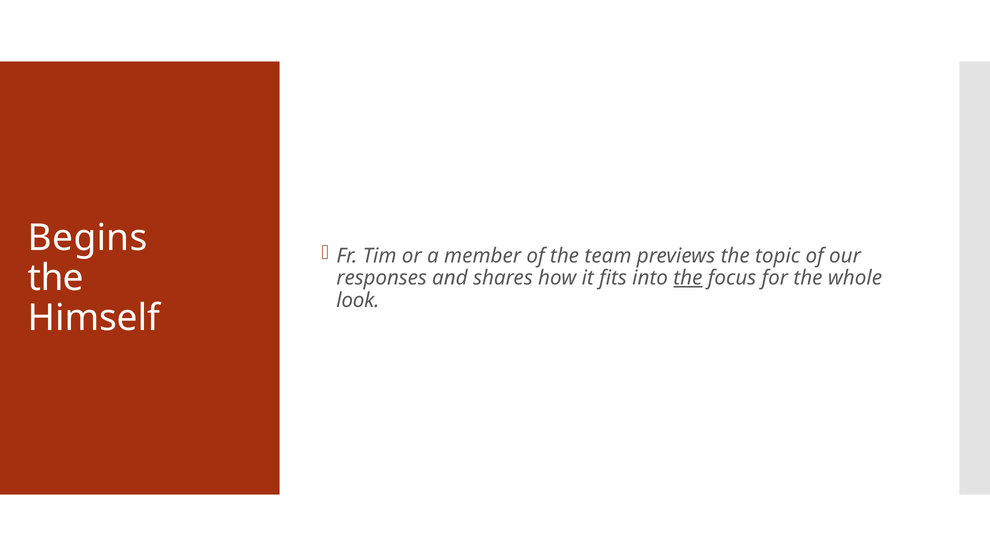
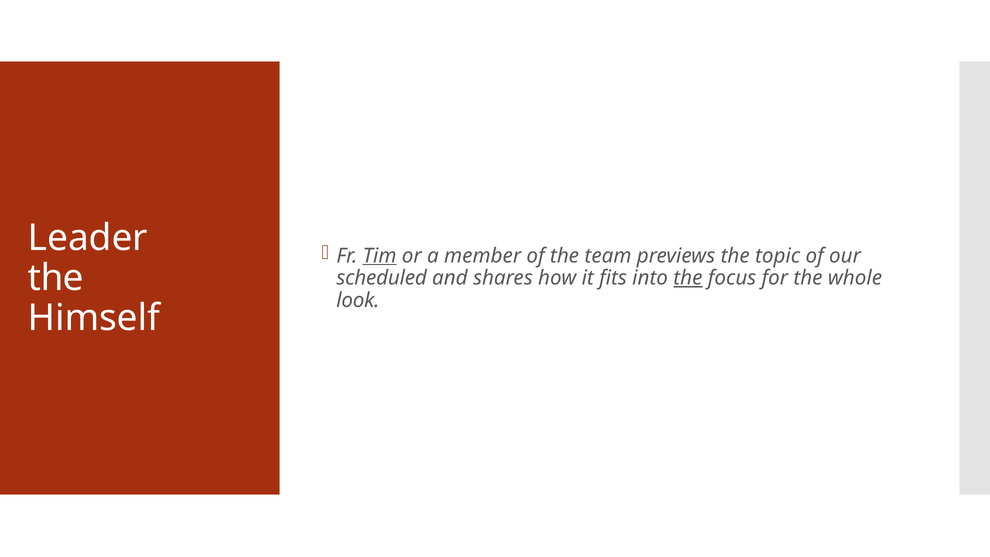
Begins: Begins -> Leader
Tim underline: none -> present
responses: responses -> scheduled
